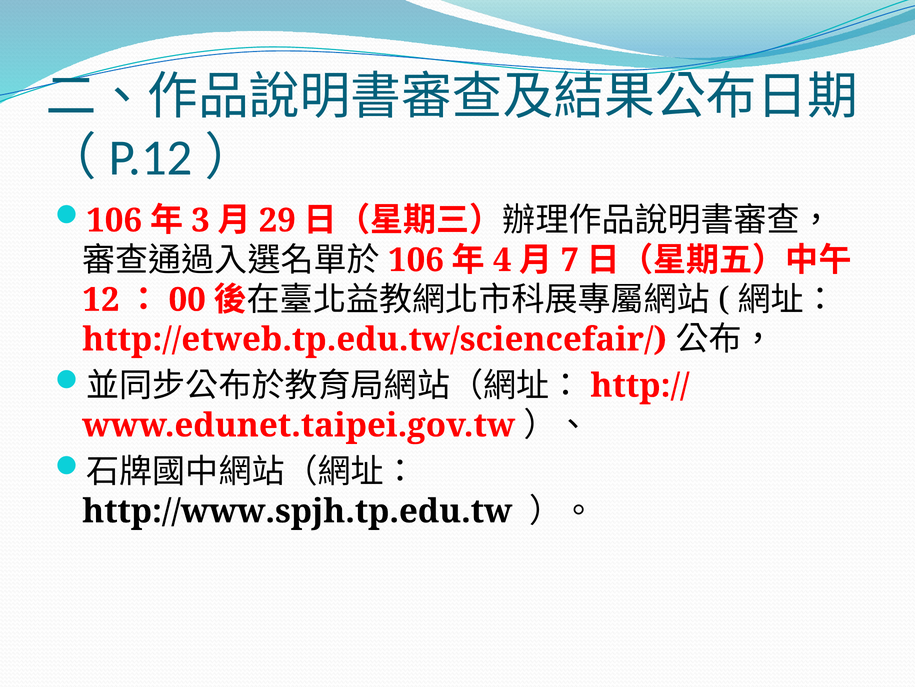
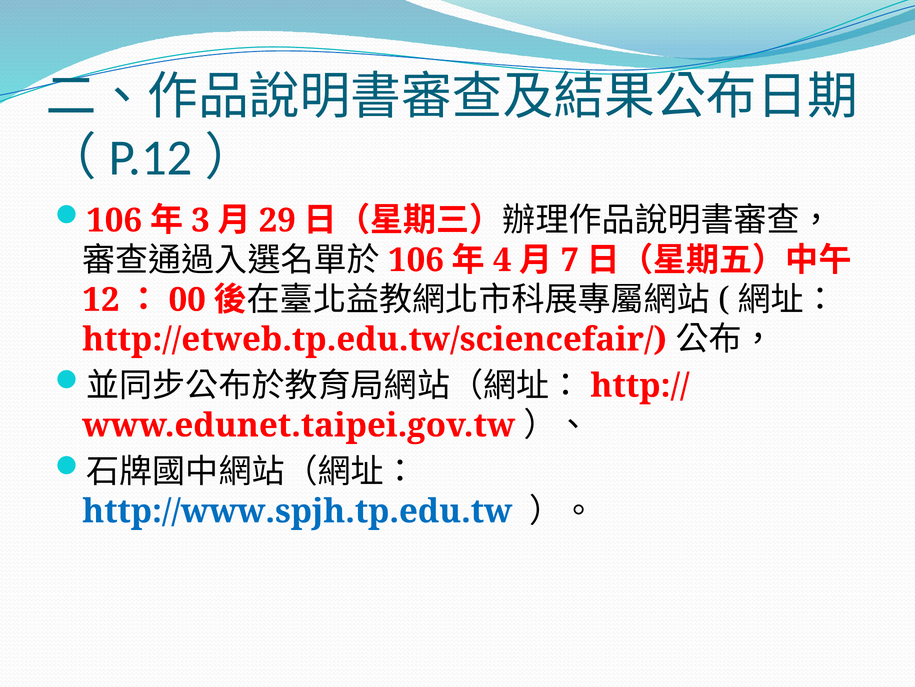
http://www.spjh.tp.edu.tw colour: black -> blue
